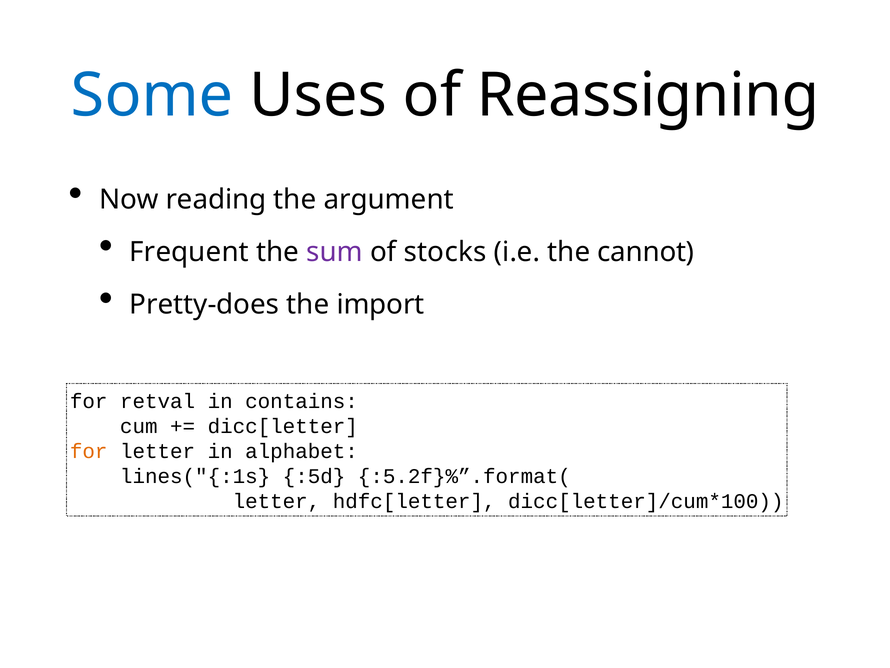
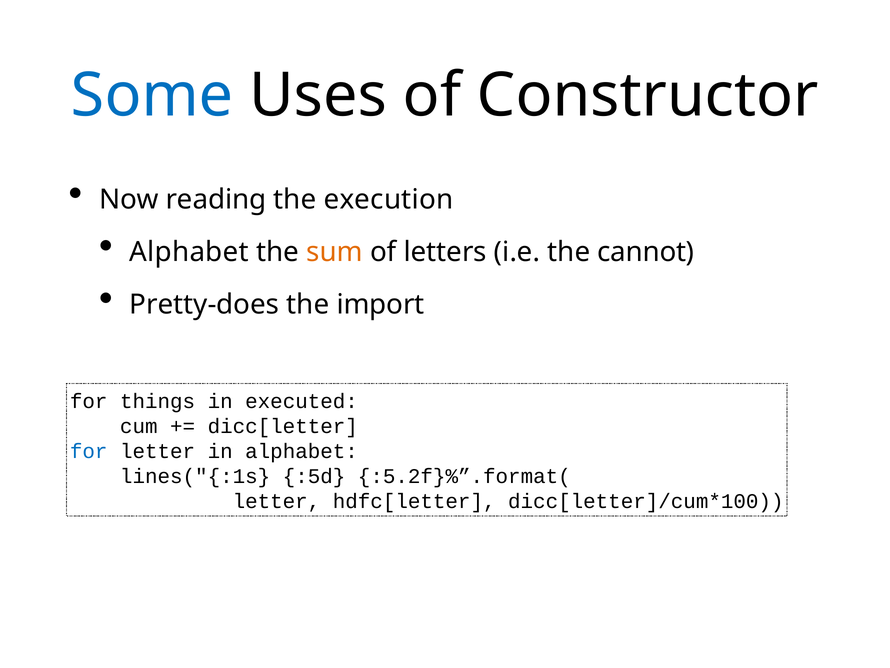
Reassigning: Reassigning -> Constructor
argument: argument -> execution
Frequent at (189, 252): Frequent -> Alphabet
sum colour: purple -> orange
stocks: stocks -> letters
retval: retval -> things
contains: contains -> executed
for at (89, 451) colour: orange -> blue
